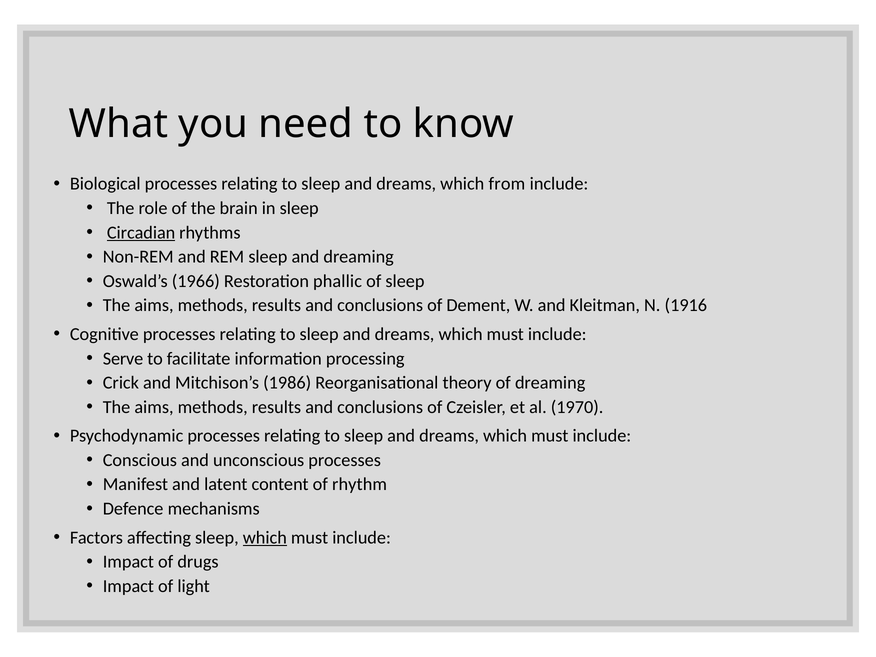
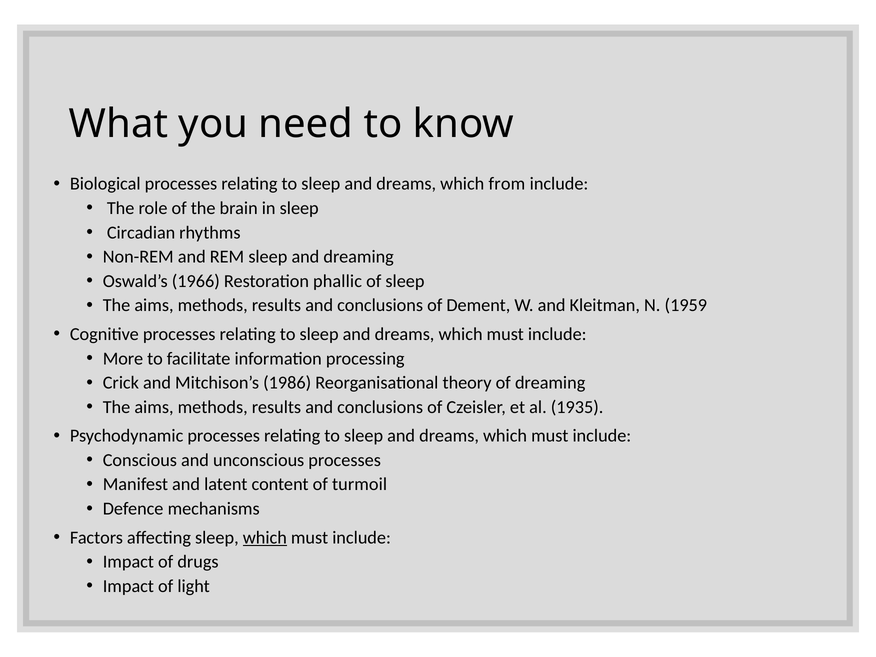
Circadian underline: present -> none
1916: 1916 -> 1959
Serve: Serve -> More
1970: 1970 -> 1935
rhythm: rhythm -> turmoil
